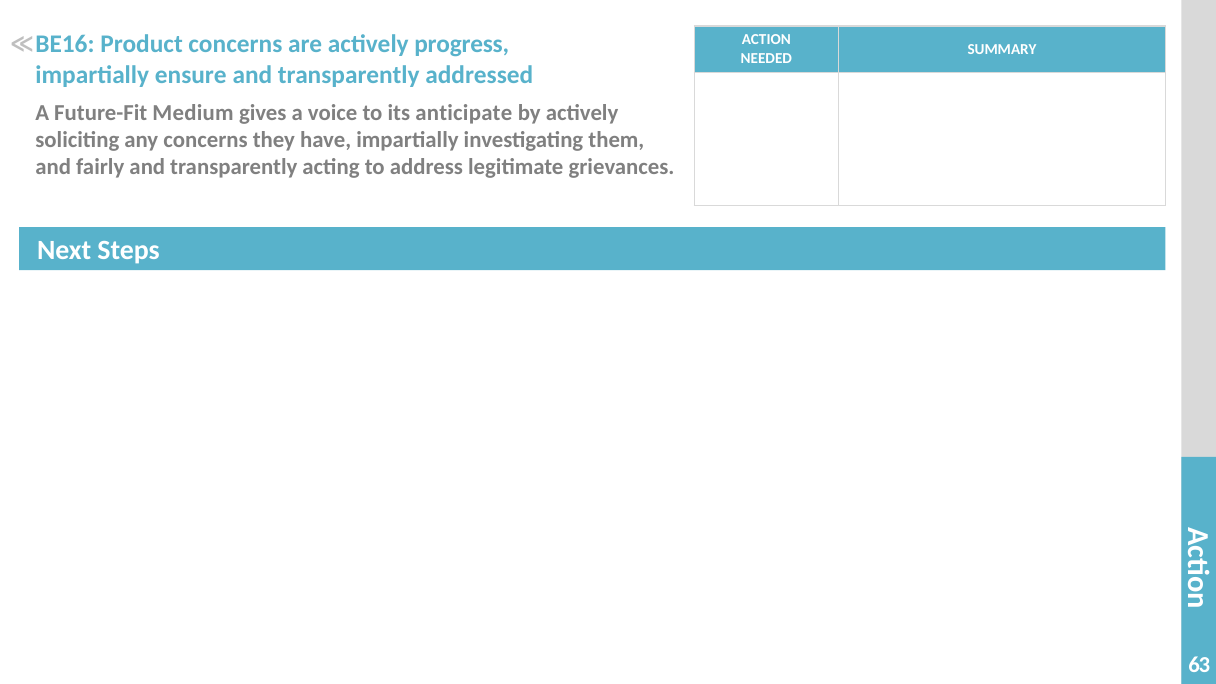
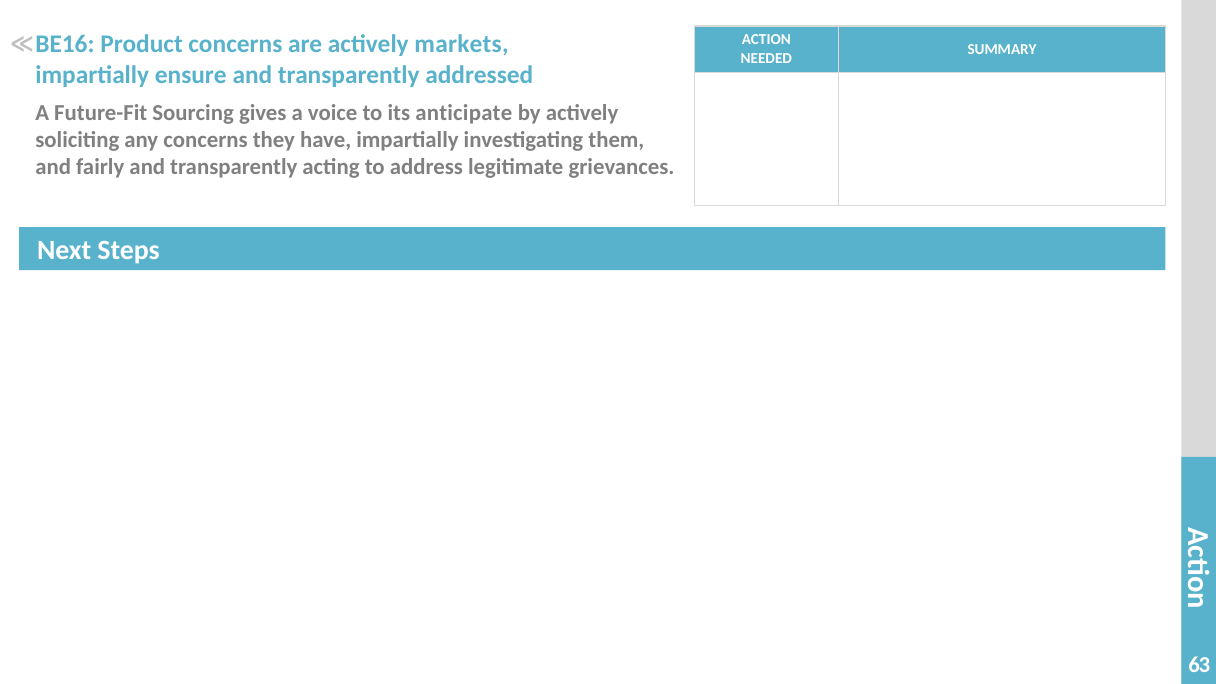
progress: progress -> markets
Medium: Medium -> Sourcing
